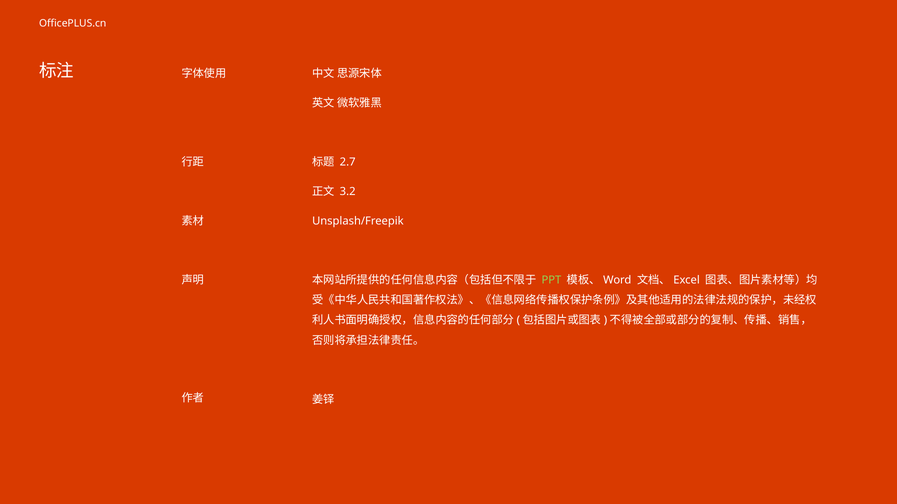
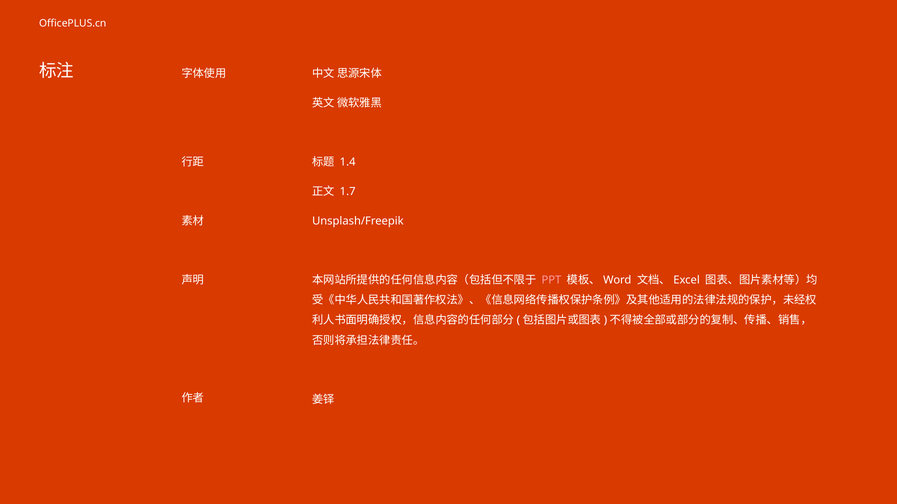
2.7: 2.7 -> 1.4
3.2: 3.2 -> 1.7
PPT colour: light green -> pink
